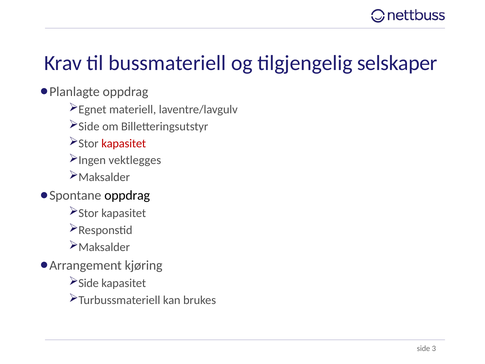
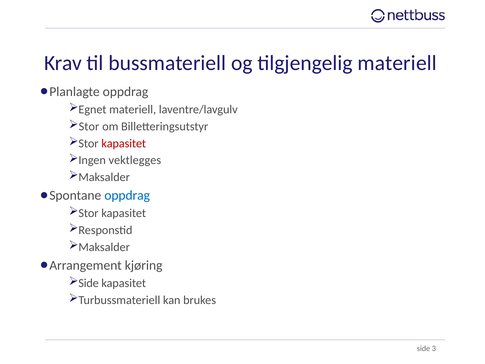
tilgjengelig selskaper: selskaper -> materiell
Side at (89, 126): Side -> Stor
oppdrag at (127, 195) colour: black -> blue
